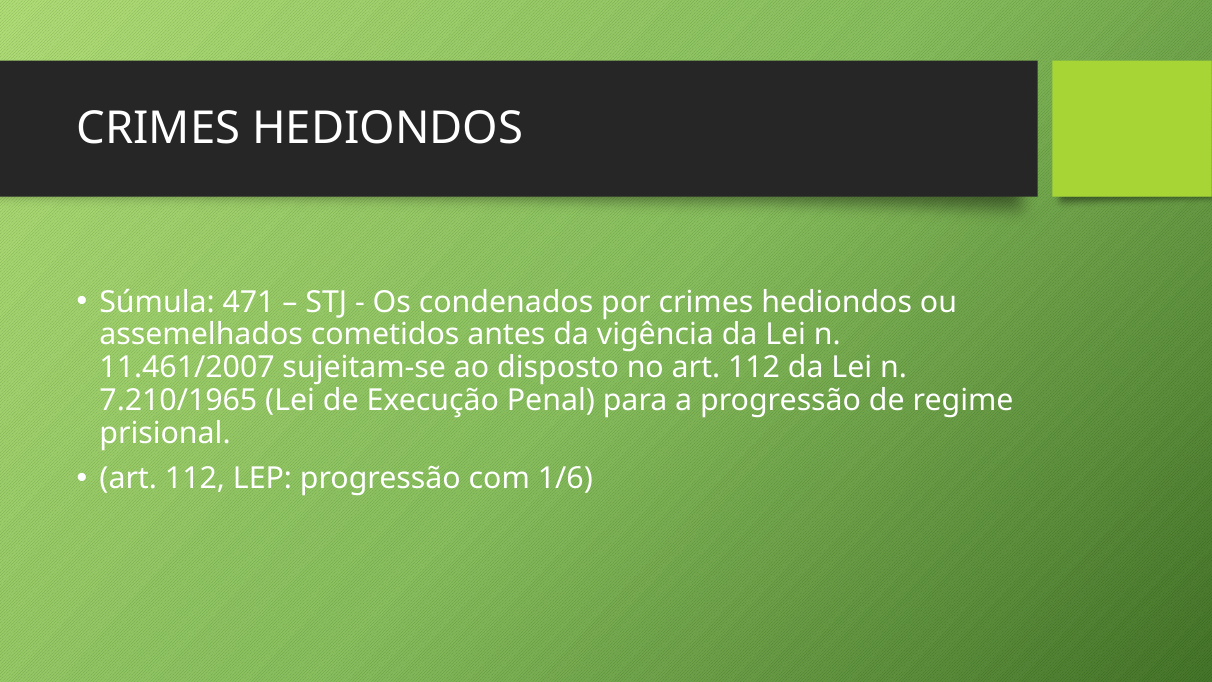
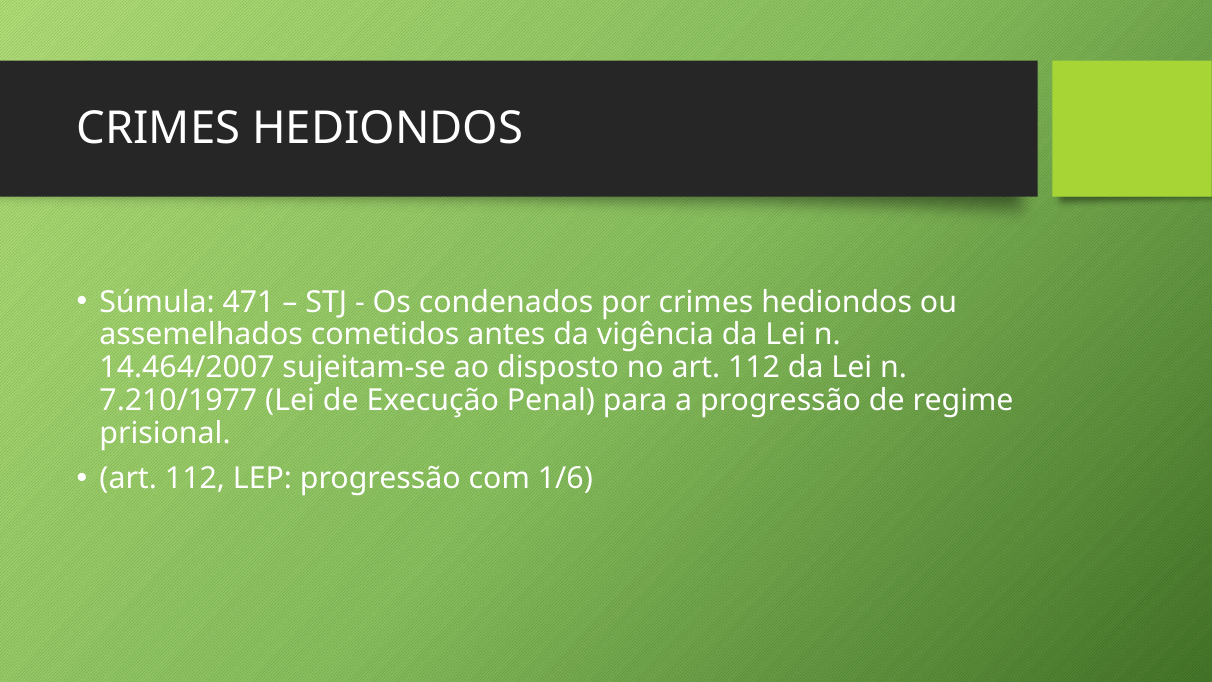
11.461/2007: 11.461/2007 -> 14.464/2007
7.210/1965: 7.210/1965 -> 7.210/1977
